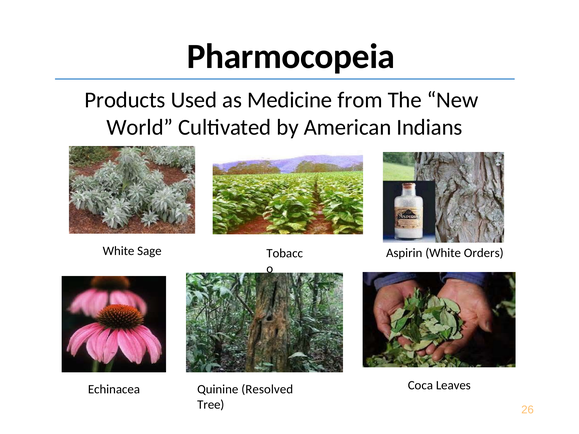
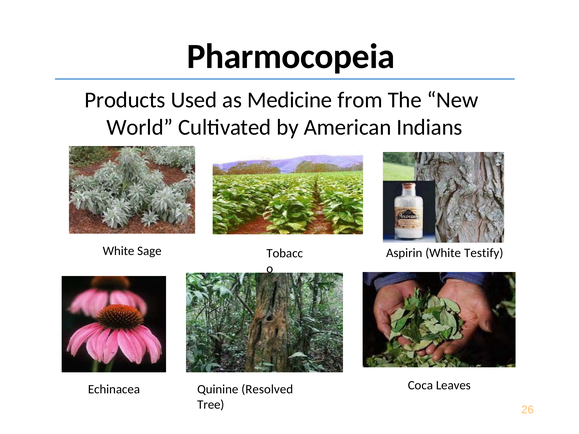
Orders: Orders -> Testify
